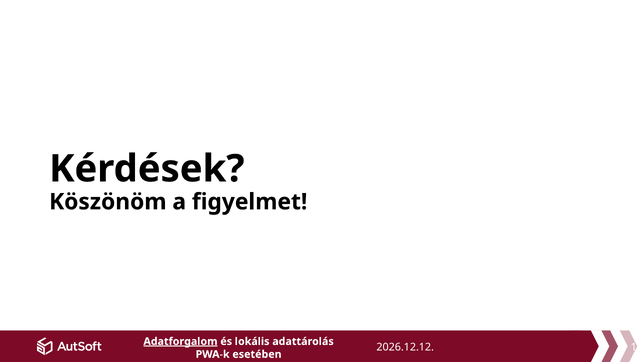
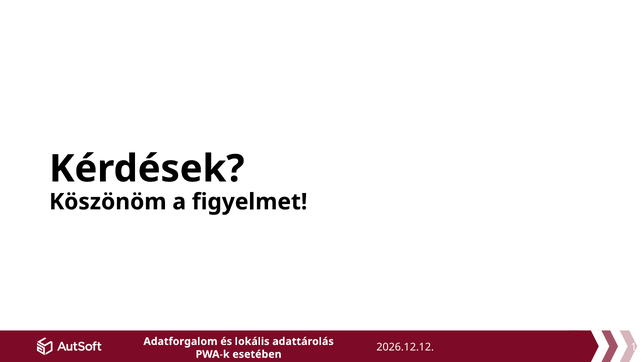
Adatforgalom underline: present -> none
